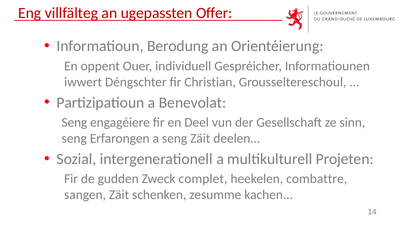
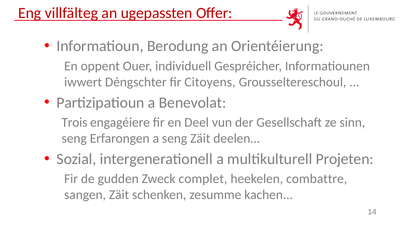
Christian: Christian -> Citoyens
Seng at (74, 123): Seng -> Trois
